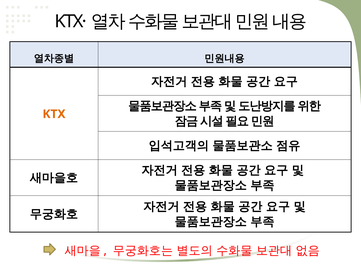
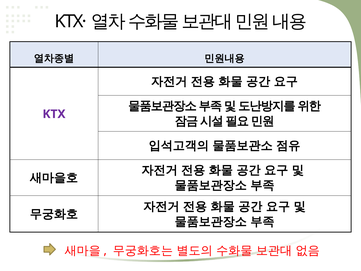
KTX colour: orange -> purple
